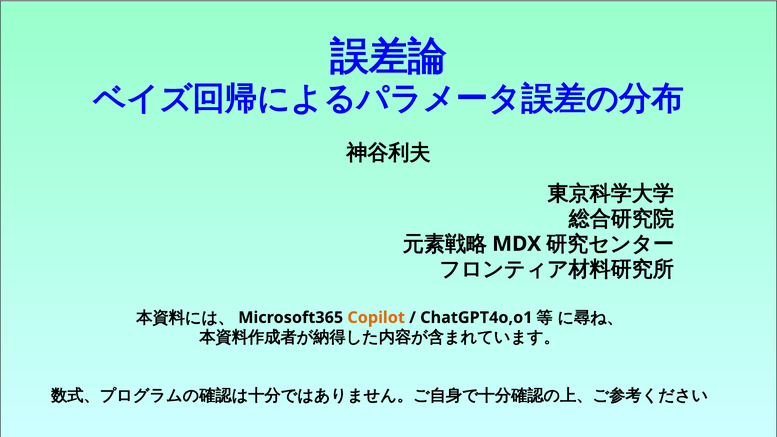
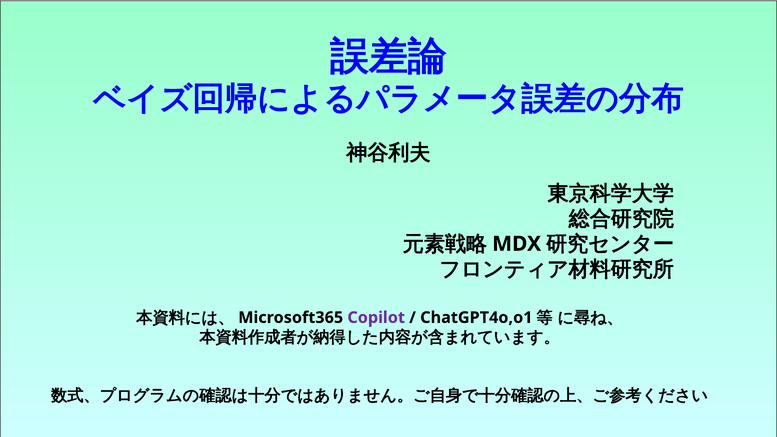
Copilot colour: orange -> purple
